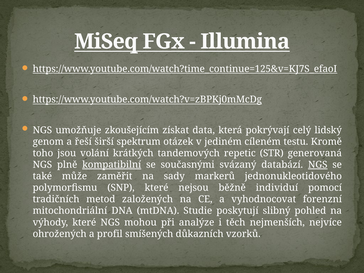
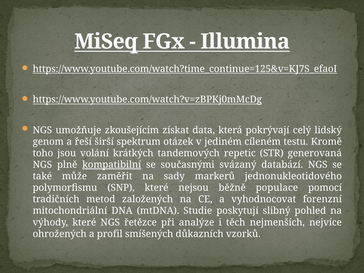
NGS at (318, 165) underline: present -> none
individuí: individuí -> populace
mohou: mohou -> řetězce
